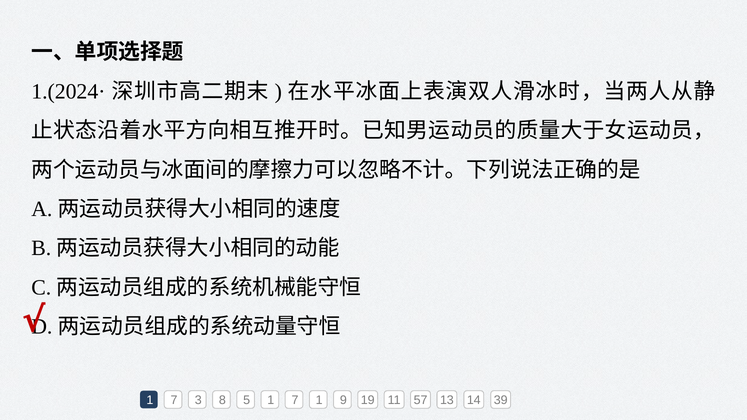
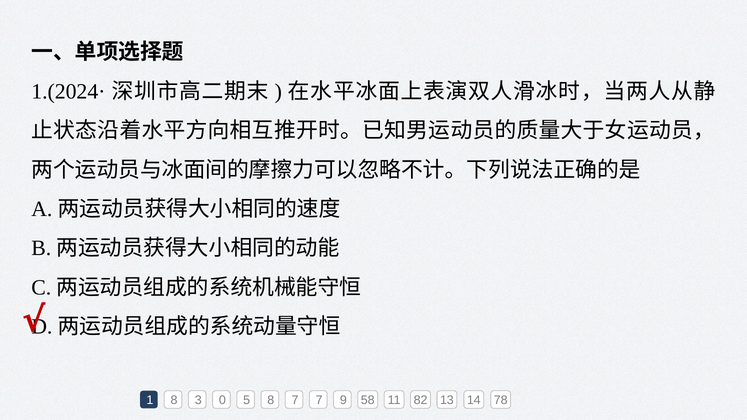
7 at (174, 401): 7 -> 8
8: 8 -> 0
5 1: 1 -> 8
7 1: 1 -> 7
19: 19 -> 58
57: 57 -> 82
39: 39 -> 78
